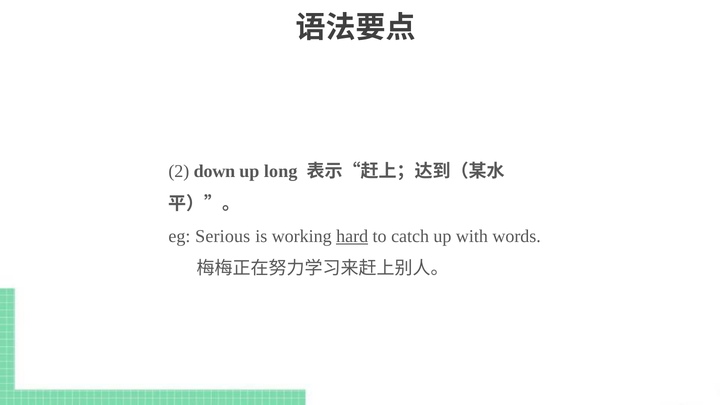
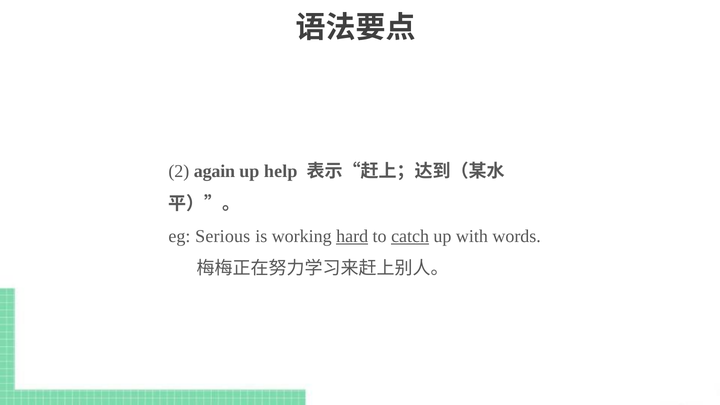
down: down -> again
long: long -> help
catch underline: none -> present
